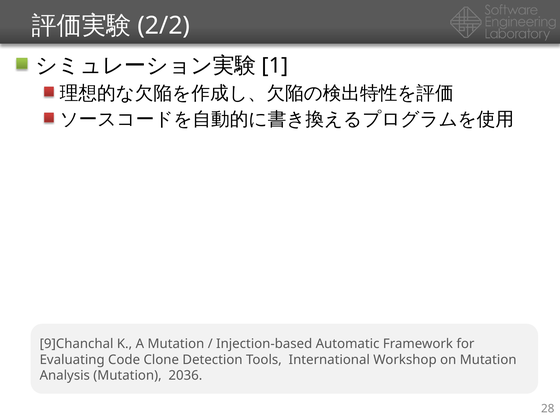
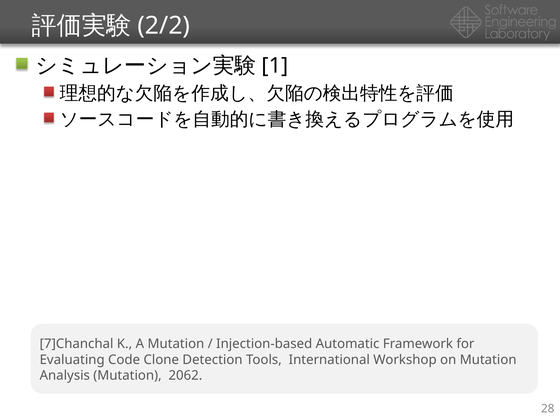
9]Chanchal: 9]Chanchal -> 7]Chanchal
2036: 2036 -> 2062
